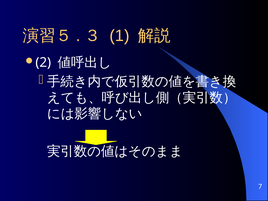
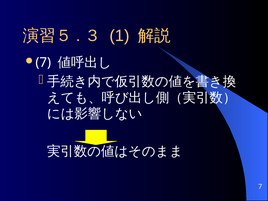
2 at (43, 63): 2 -> 7
